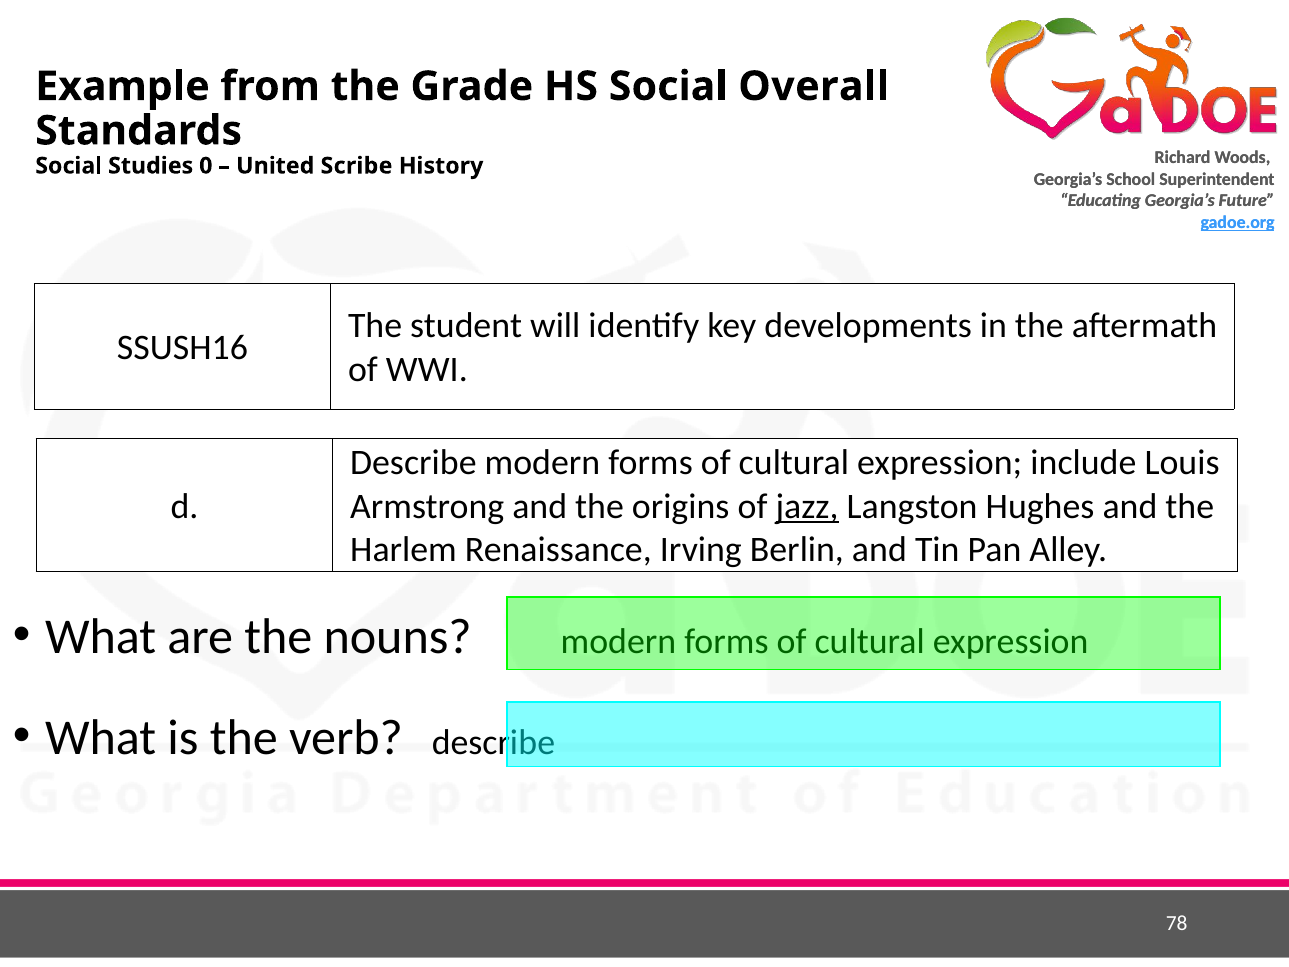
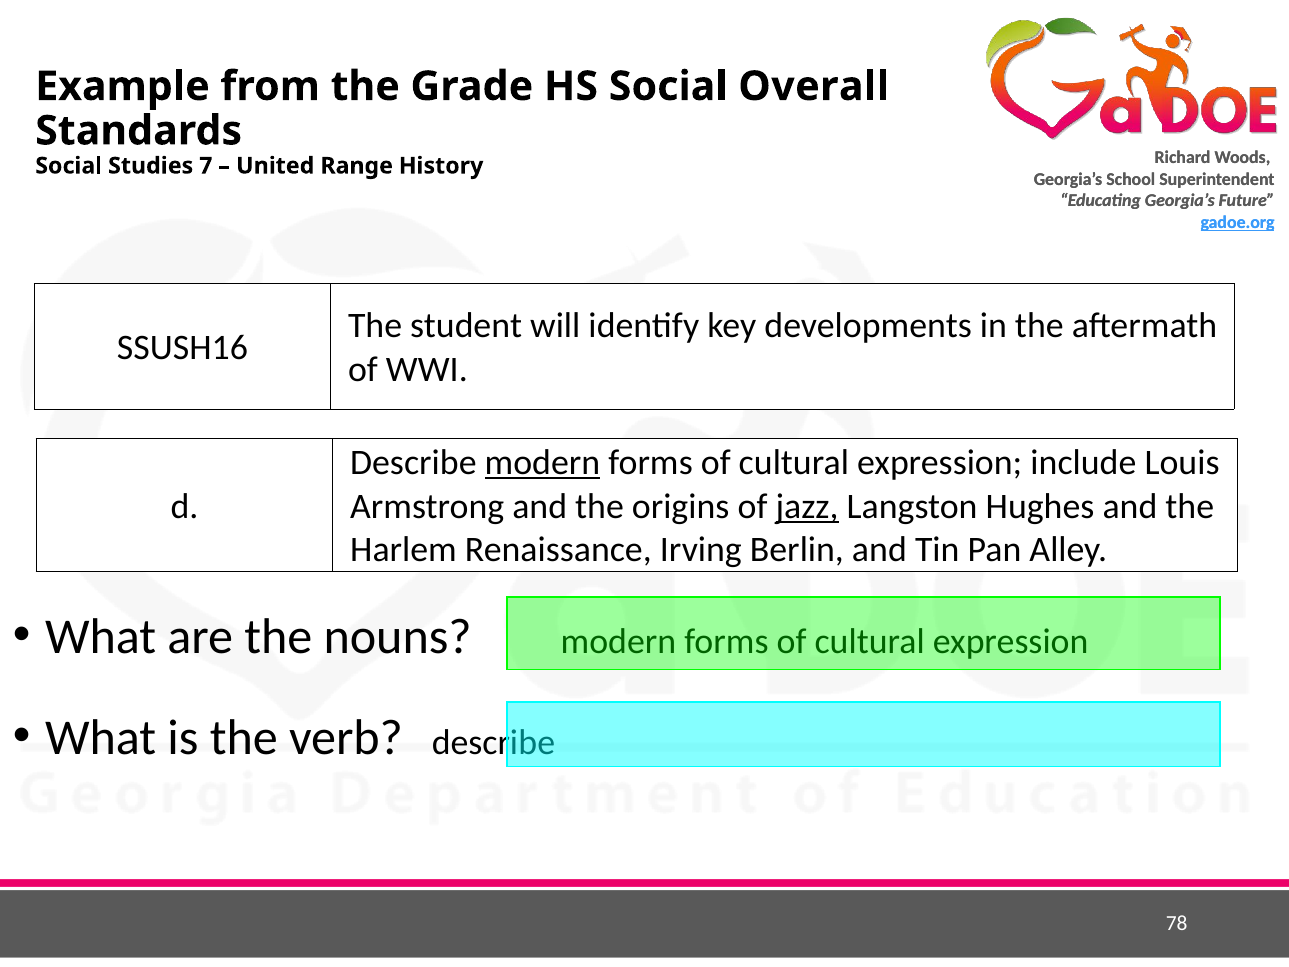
0: 0 -> 7
Scribe: Scribe -> Range
modern at (542, 462) underline: none -> present
